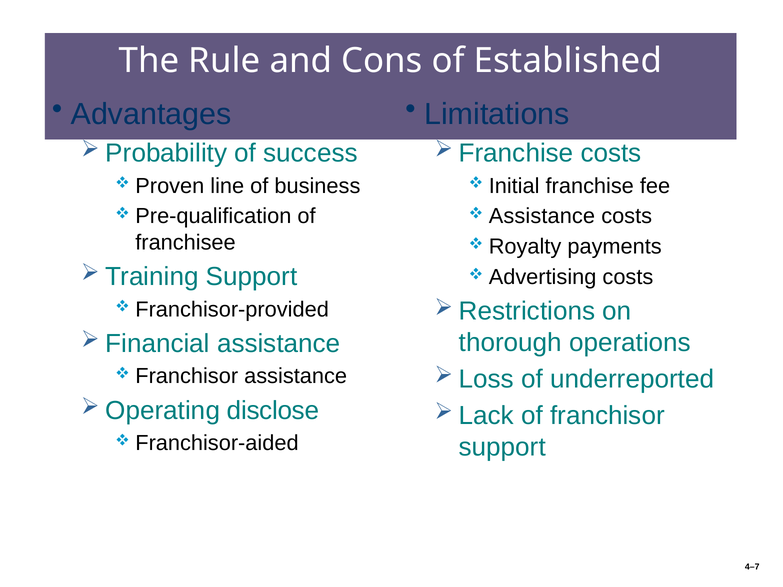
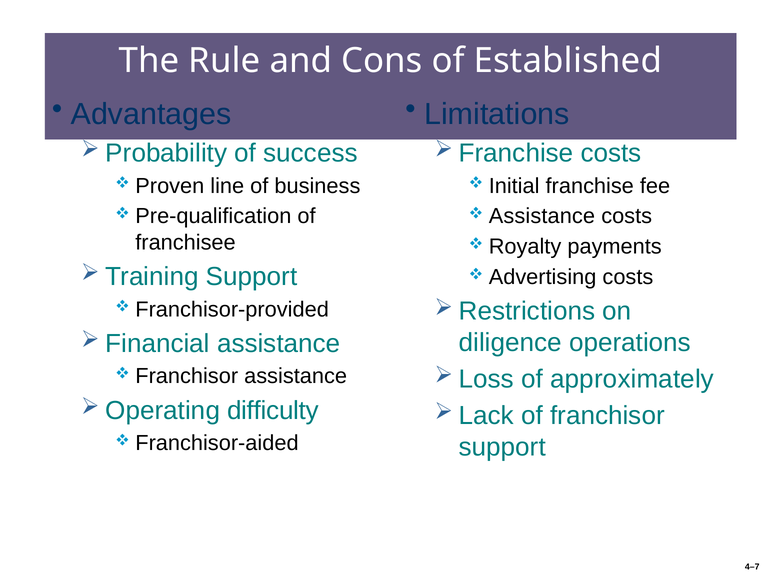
thorough: thorough -> diligence
underreported: underreported -> approximately
disclose: disclose -> difficulty
